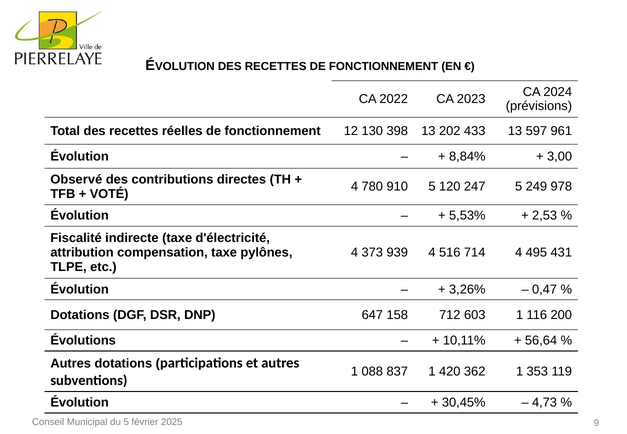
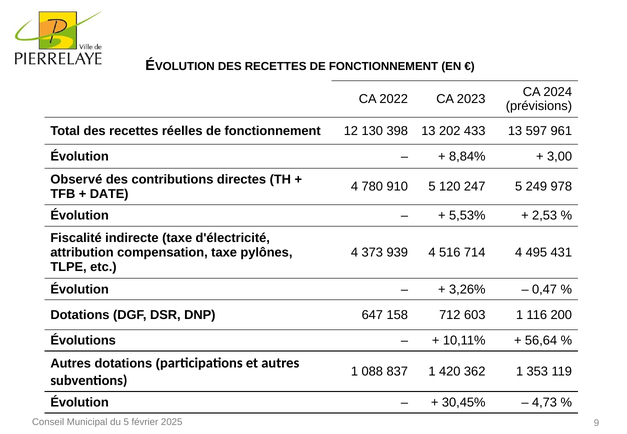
VOTÉ: VOTÉ -> DATE
